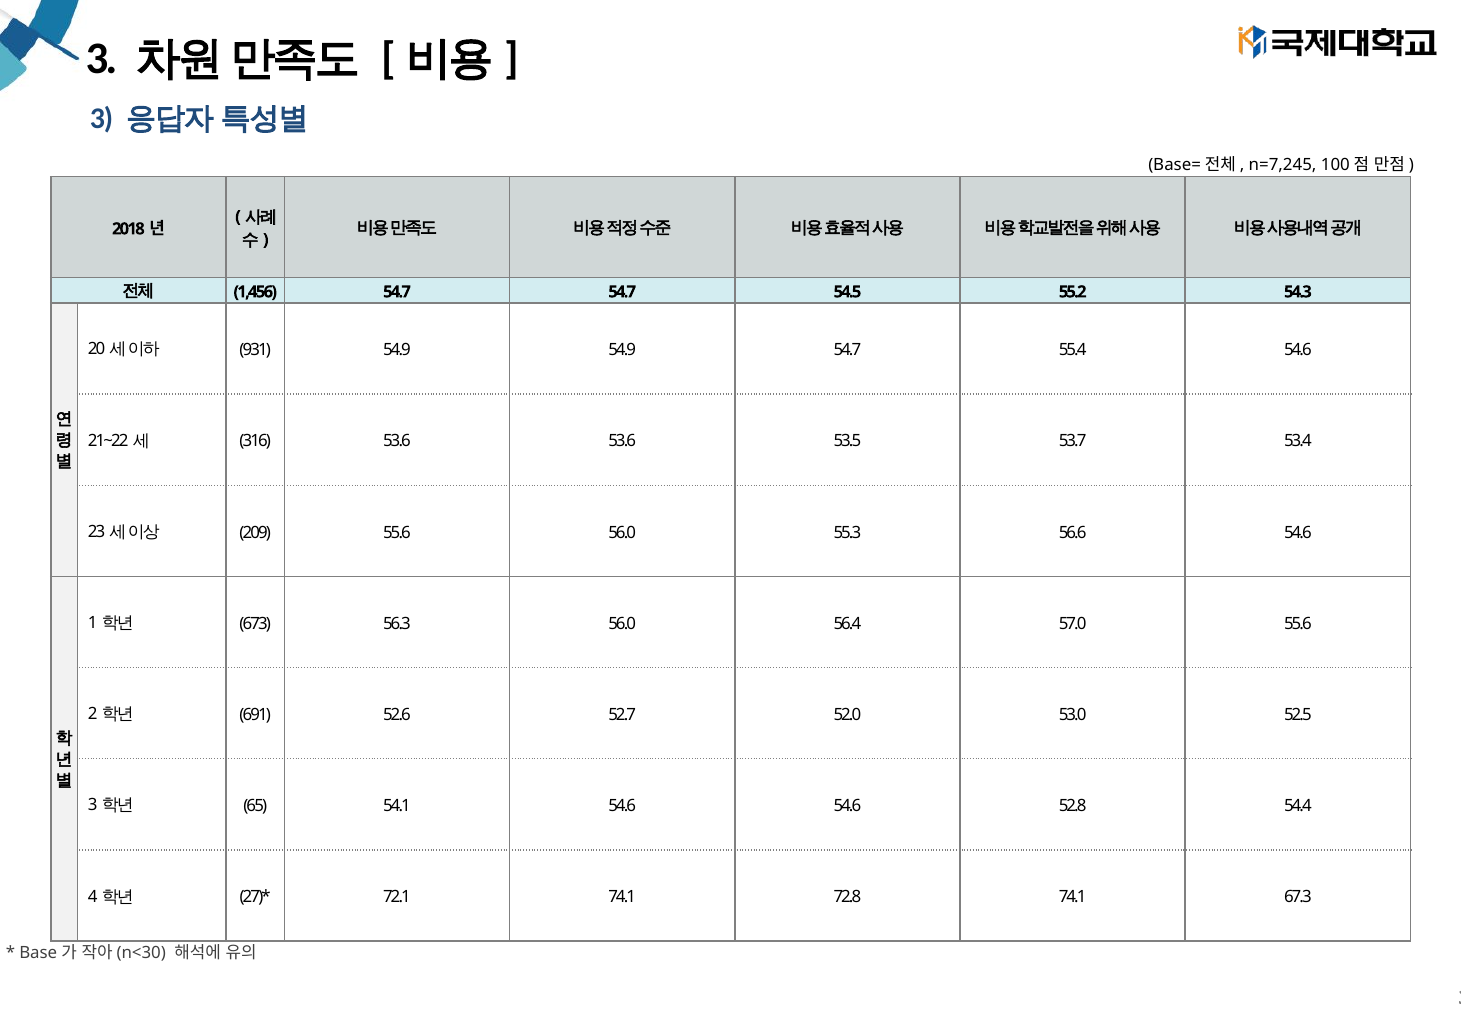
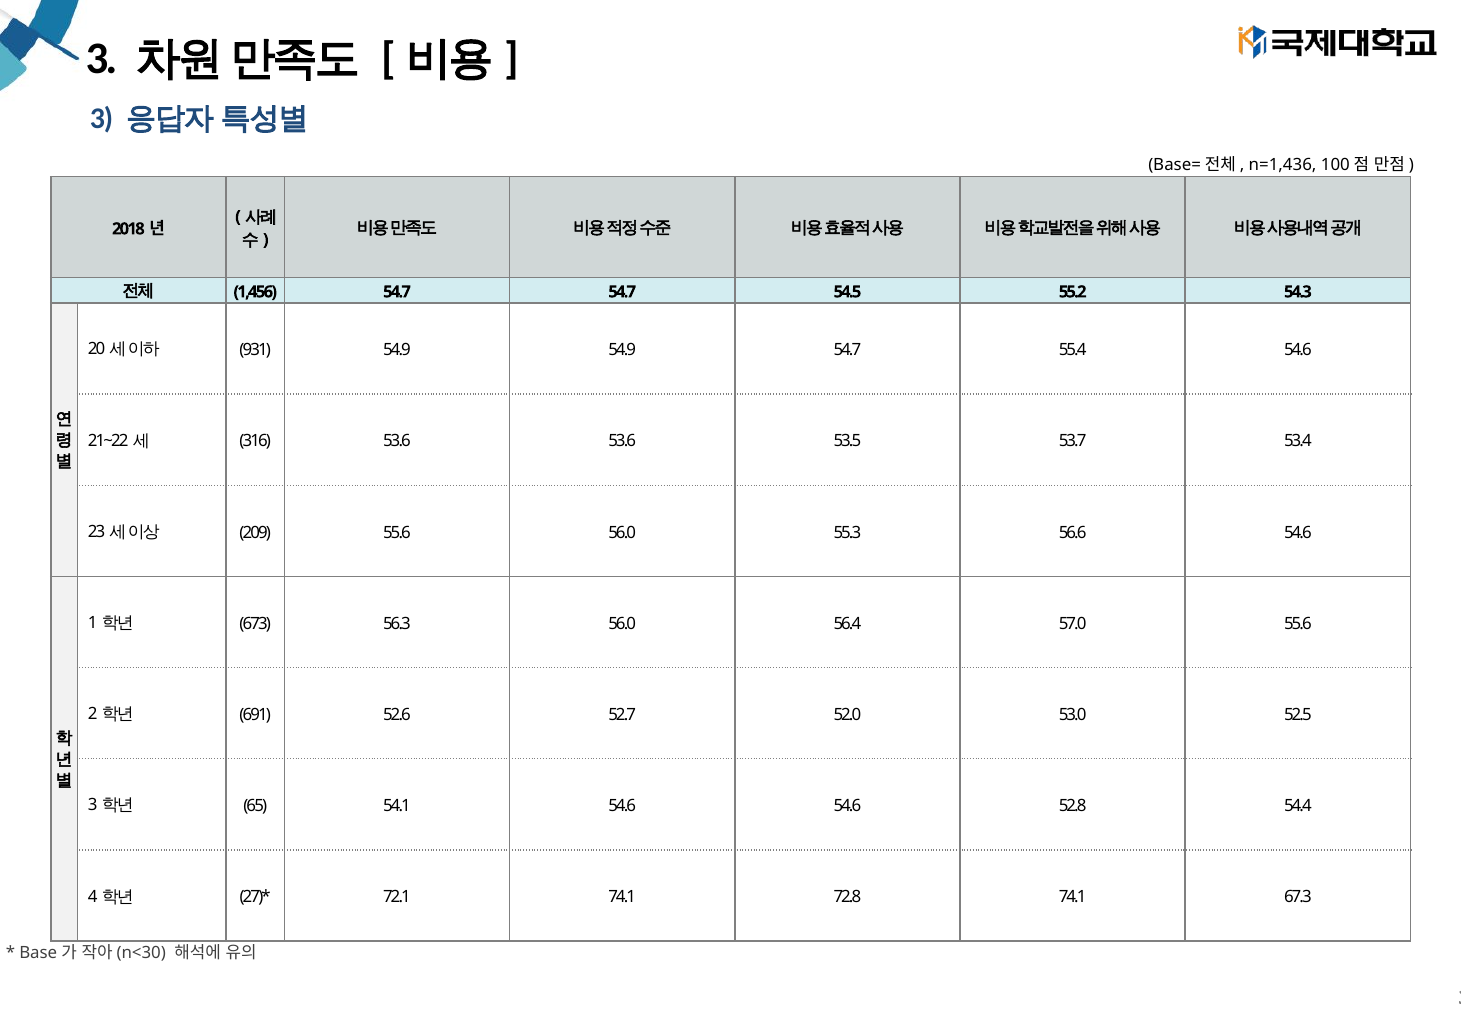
n=7,245: n=7,245 -> n=1,436
